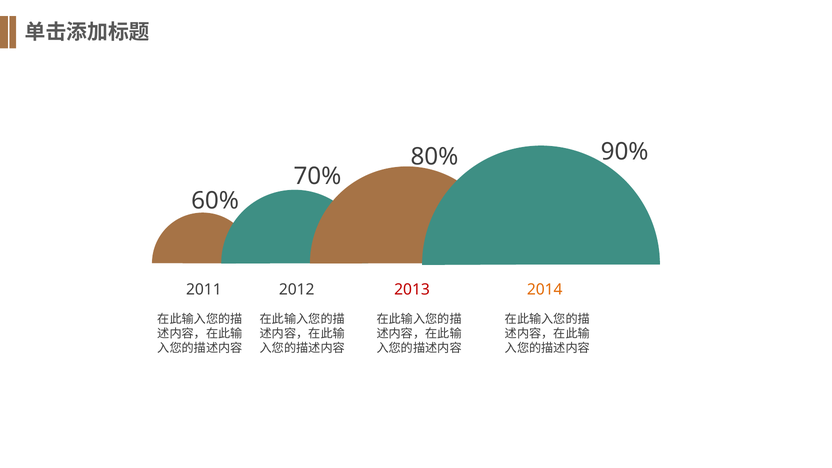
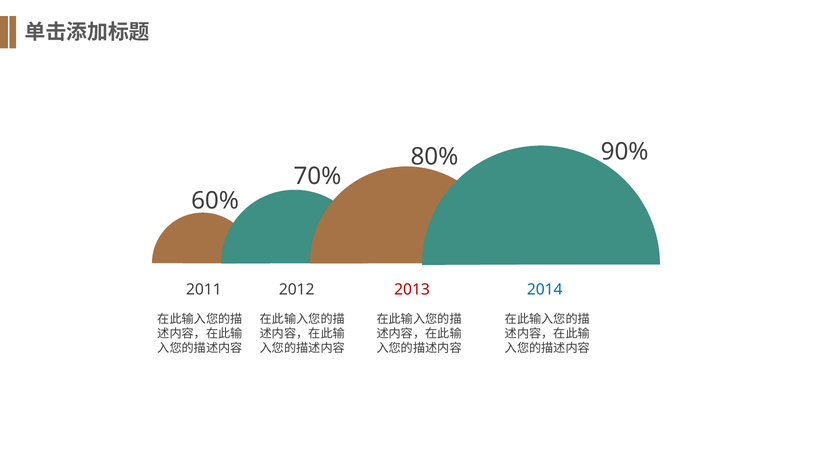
2014 colour: orange -> blue
